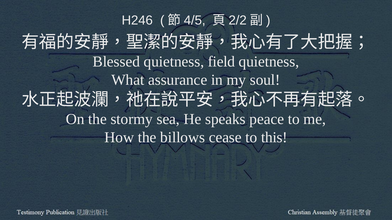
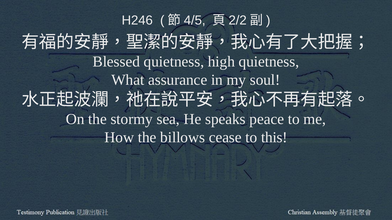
field: field -> high
